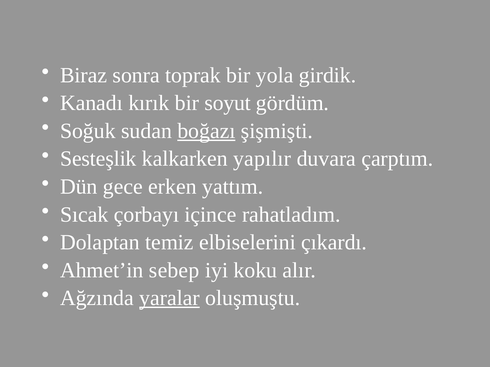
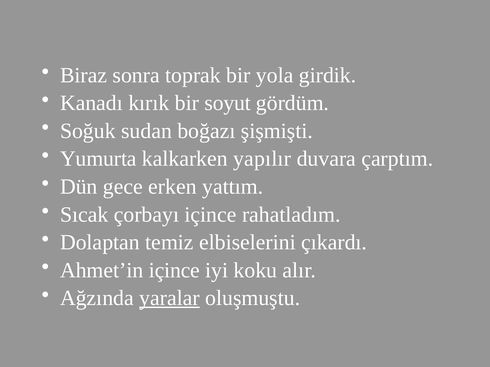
boğazı underline: present -> none
Sesteşlik: Sesteşlik -> Yumurta
Ahmet’in sebep: sebep -> içince
